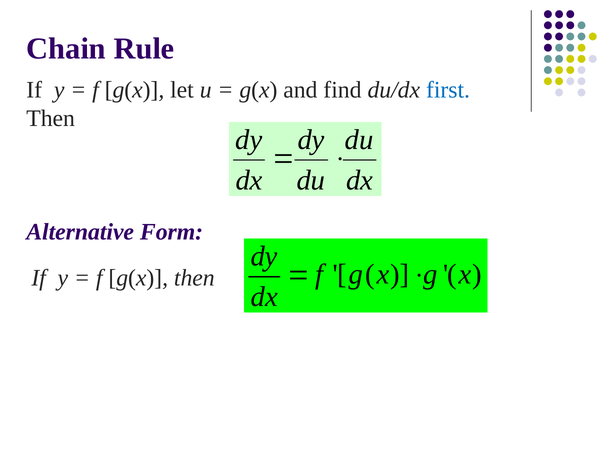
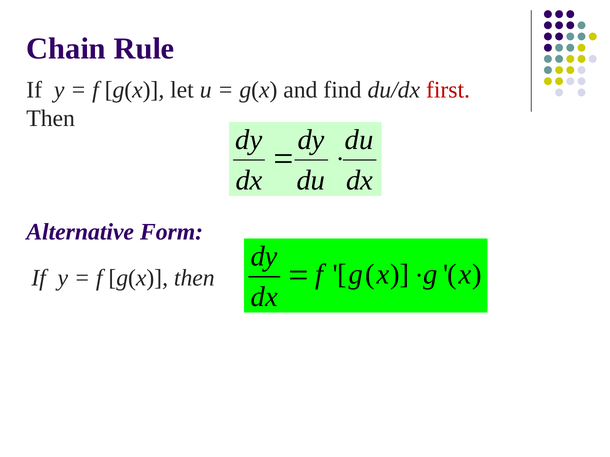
first colour: blue -> red
